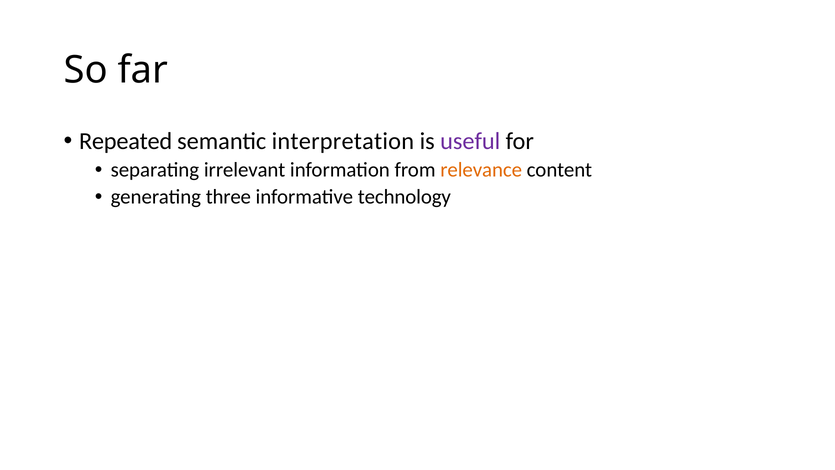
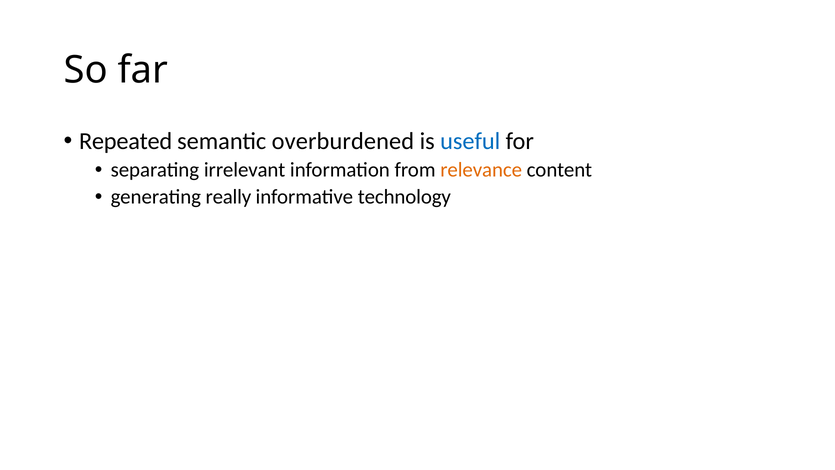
interpretation: interpretation -> overburdened
useful colour: purple -> blue
three: three -> really
